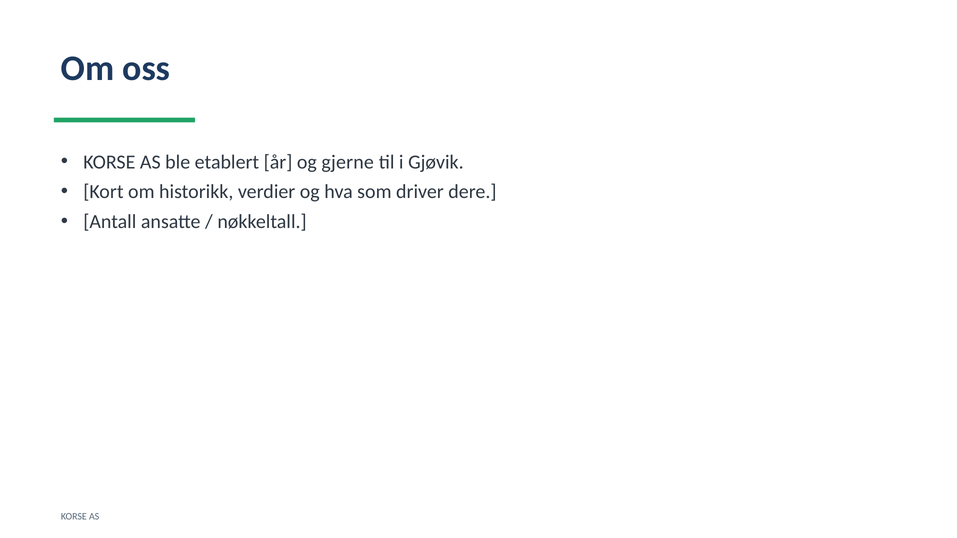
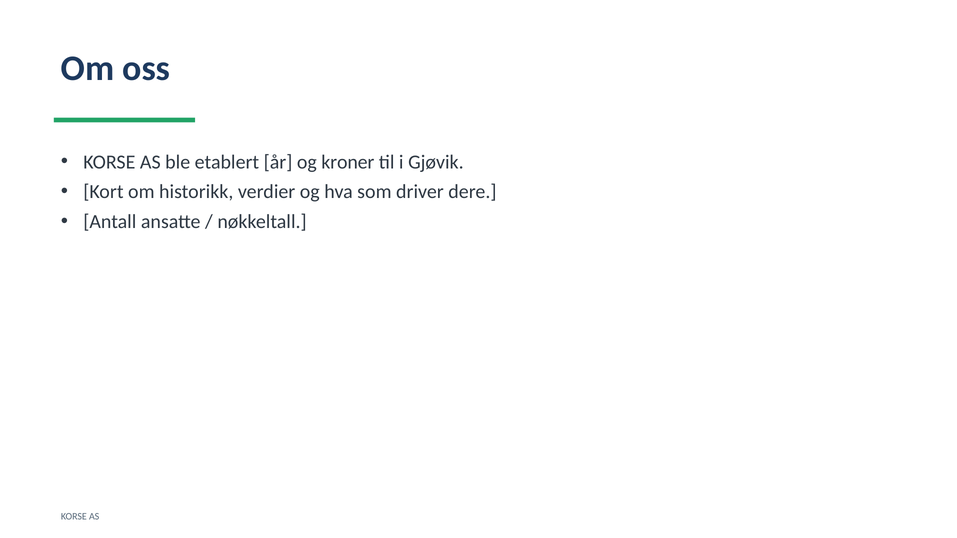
gjerne: gjerne -> kroner
